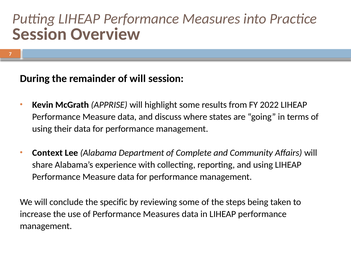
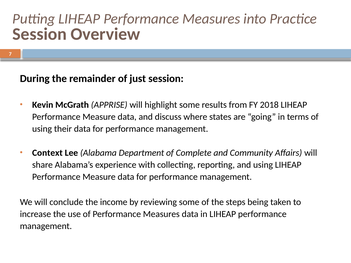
of will: will -> just
2022: 2022 -> 2018
specific: specific -> income
